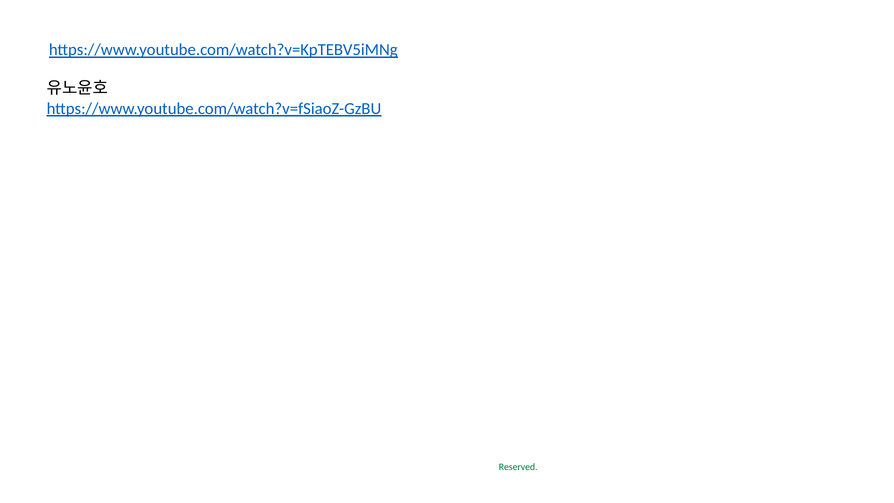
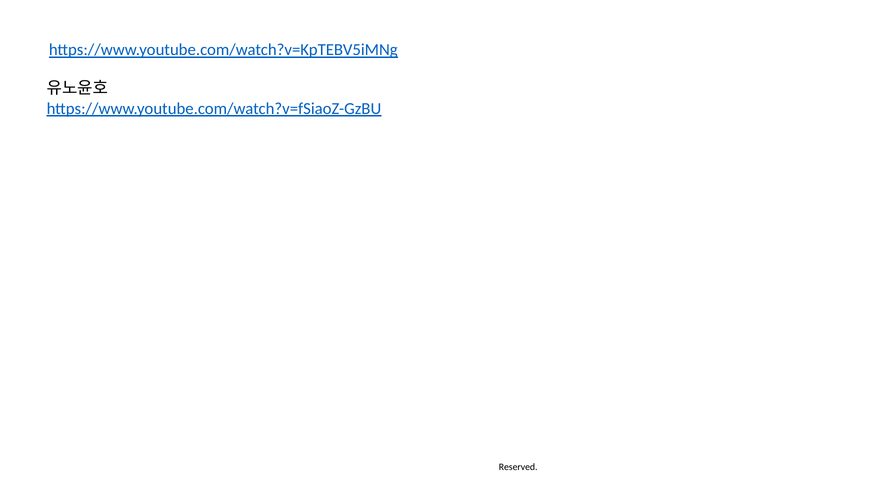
Reserved colour: green -> black
